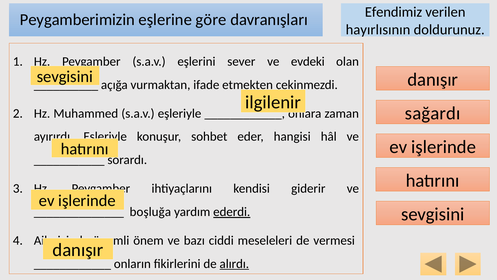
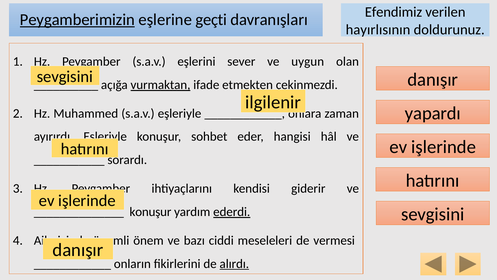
Peygamberimizin underline: none -> present
göre: göre -> geçti
evdeki: evdeki -> uygun
vurmaktan underline: none -> present
sağardı: sağardı -> yapardı
boşluğa at (150, 212): boşluğa -> konuşur
